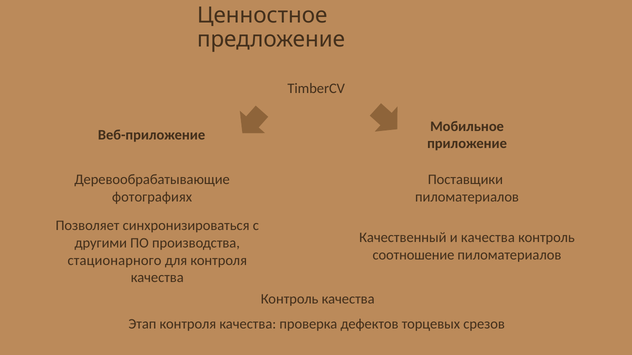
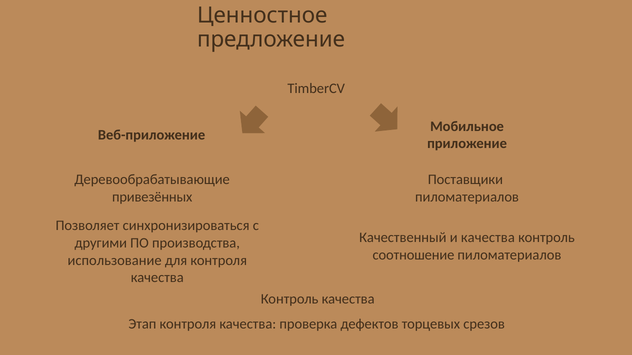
фотографиях: фотографиях -> привезённых
стационарного: стационарного -> использование
